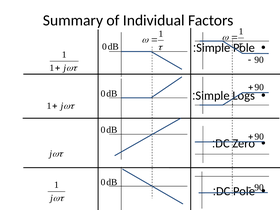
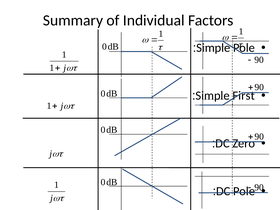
Logs: Logs -> First
